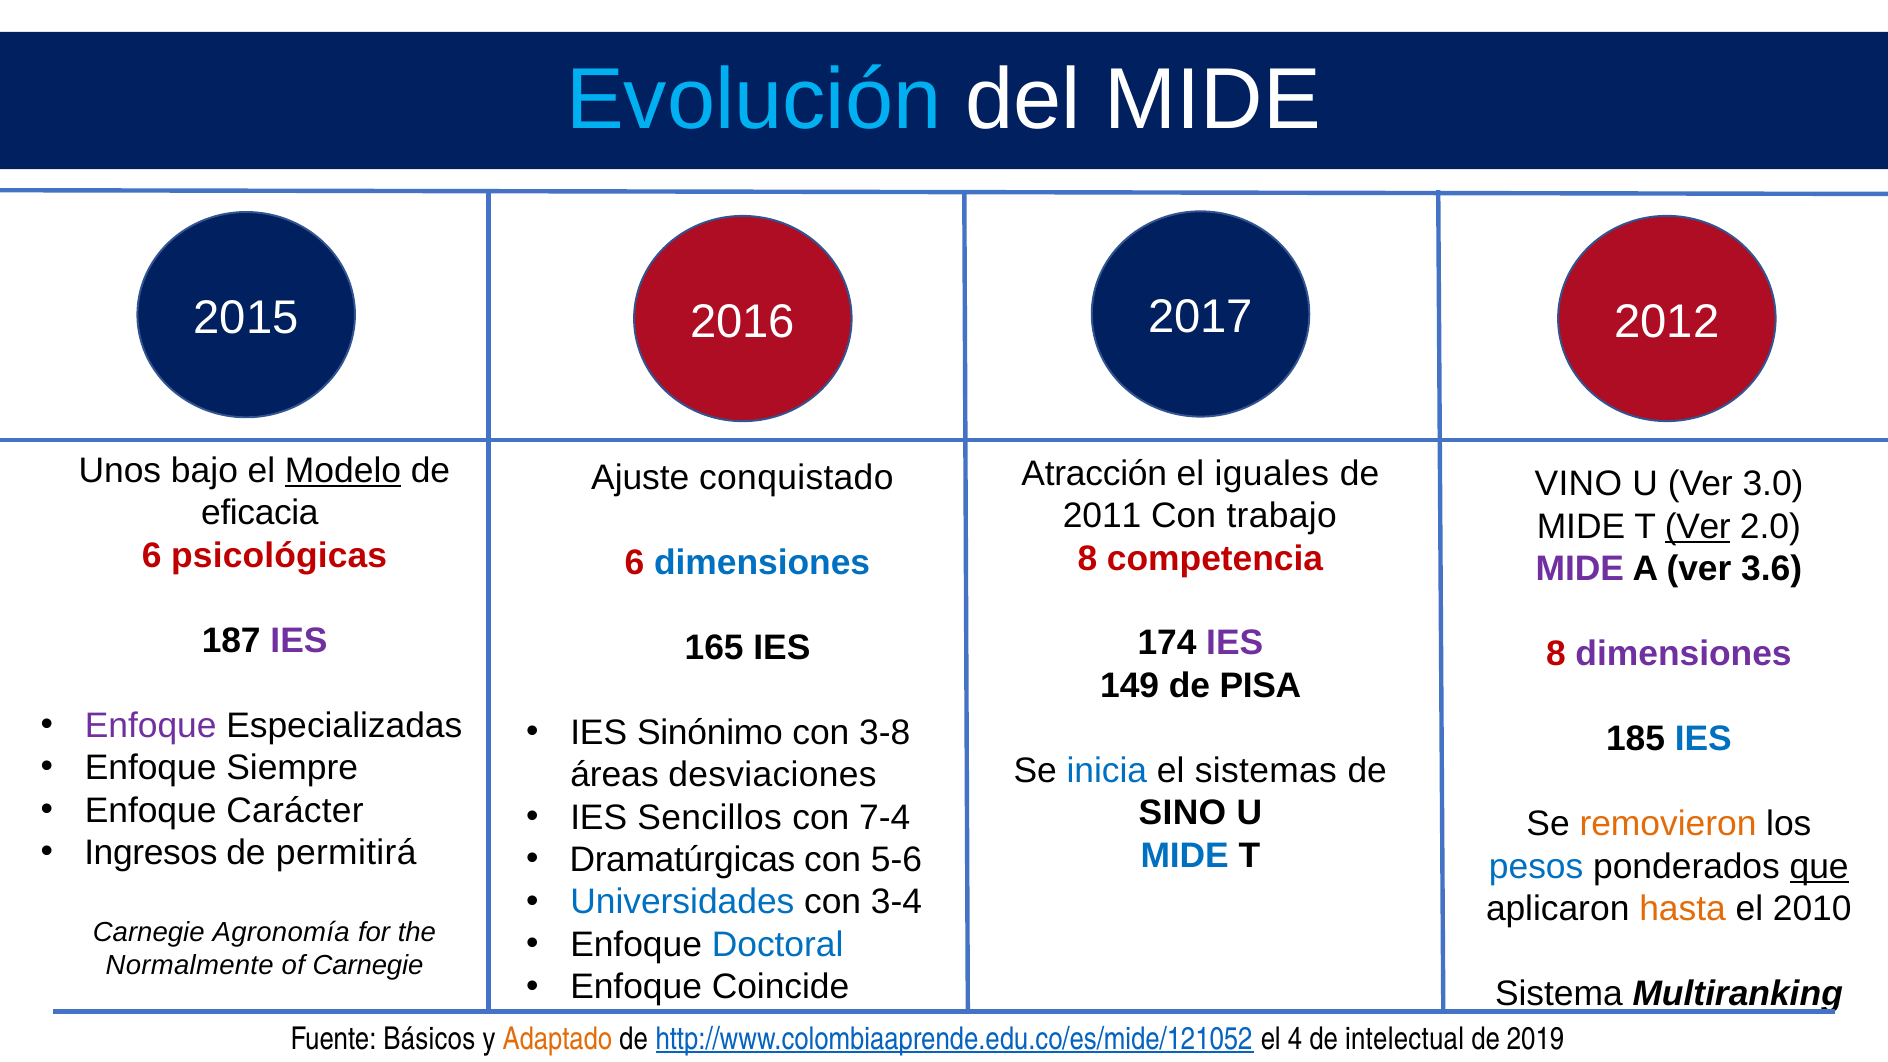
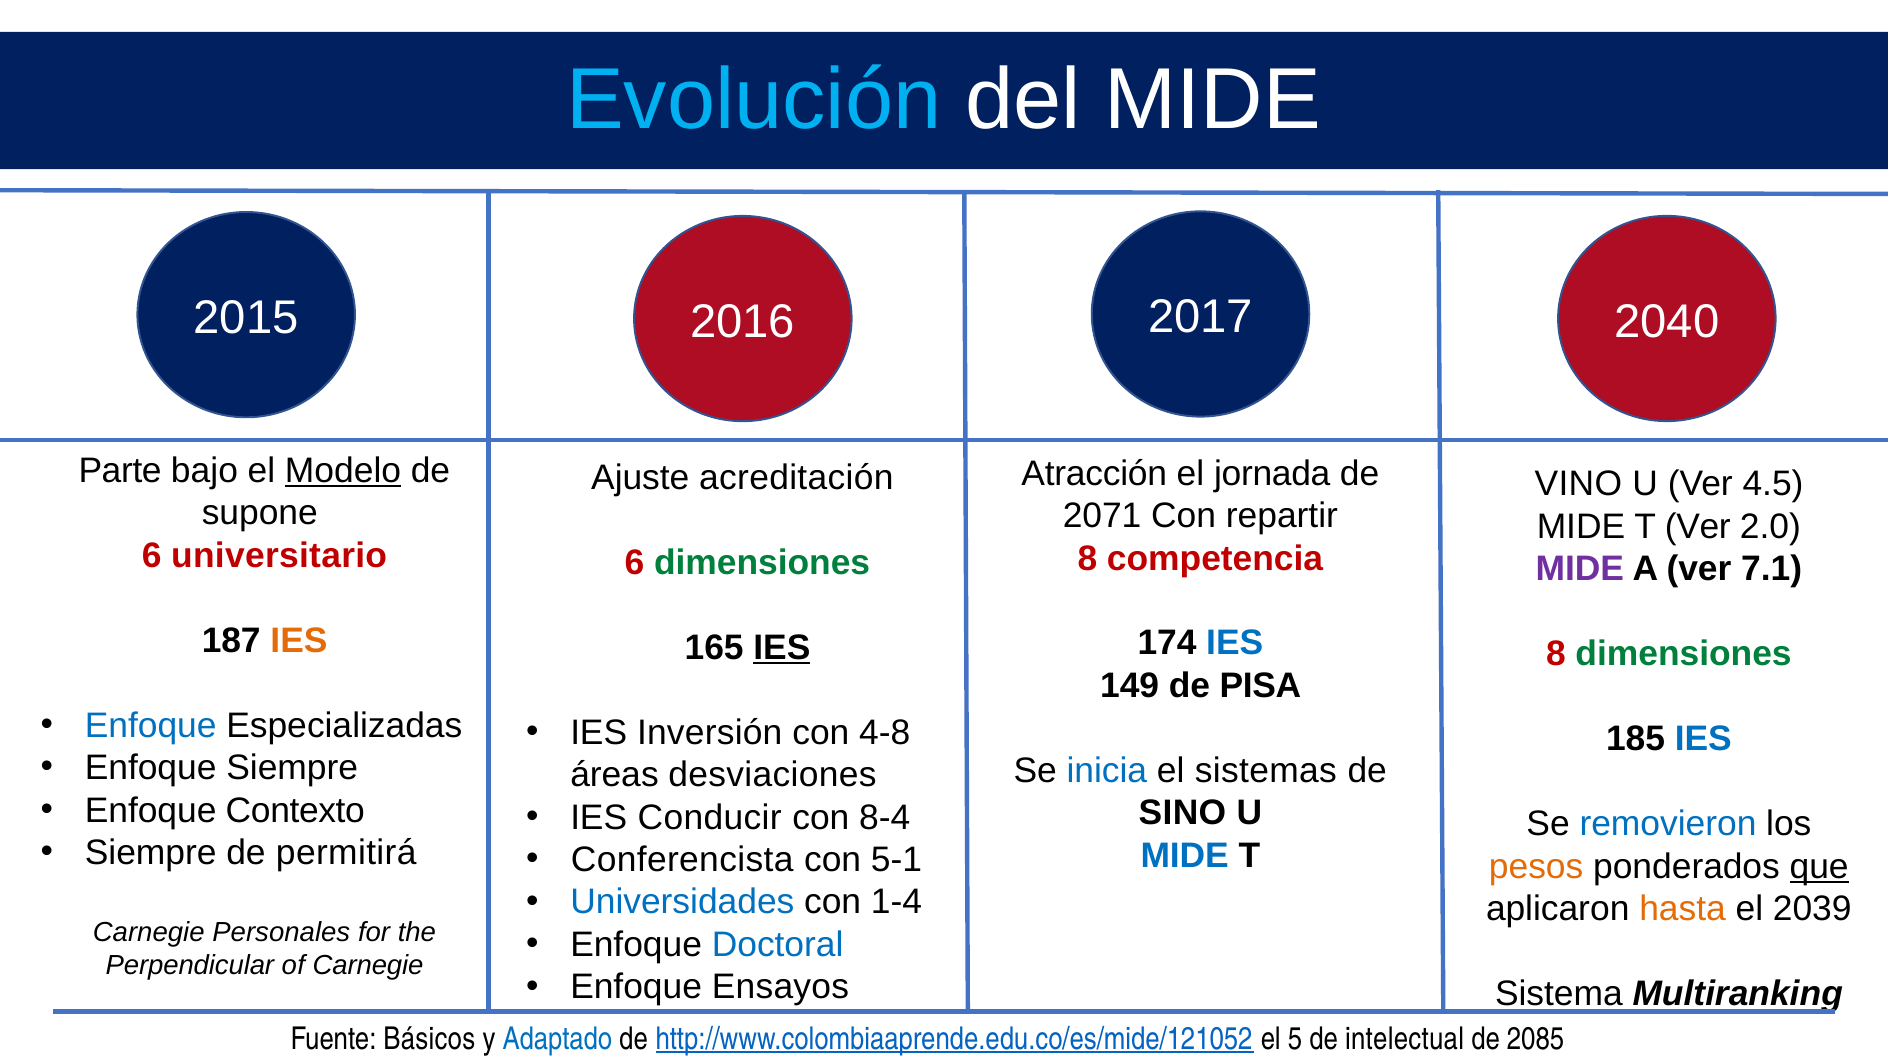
2012: 2012 -> 2040
Unos: Unos -> Parte
iguales: iguales -> jornada
conquistado: conquistado -> acreditación
3.0: 3.0 -> 4.5
eficacia: eficacia -> supone
2011: 2011 -> 2071
trabajo: trabajo -> repartir
Ver at (1698, 527) underline: present -> none
psicológicas: psicológicas -> universitario
dimensiones at (762, 562) colour: blue -> green
3.6: 3.6 -> 7.1
IES at (299, 640) colour: purple -> orange
IES at (1235, 643) colour: purple -> blue
IES at (782, 647) underline: none -> present
dimensiones at (1684, 654) colour: purple -> green
Enfoque at (151, 725) colour: purple -> blue
Sinónimo: Sinónimo -> Inversión
3-8: 3-8 -> 4-8
Carácter: Carácter -> Contexto
Sencillos: Sencillos -> Conducir
7-4: 7-4 -> 8-4
removieron colour: orange -> blue
Ingresos at (151, 853): Ingresos -> Siempre
Dramatúrgicas: Dramatúrgicas -> Conferencista
5-6: 5-6 -> 5-1
pesos colour: blue -> orange
3-4: 3-4 -> 1-4
2010: 2010 -> 2039
Agronomía: Agronomía -> Personales
Normalmente: Normalmente -> Perpendicular
Coincide: Coincide -> Ensayos
Adaptado colour: orange -> blue
4: 4 -> 5
2019: 2019 -> 2085
